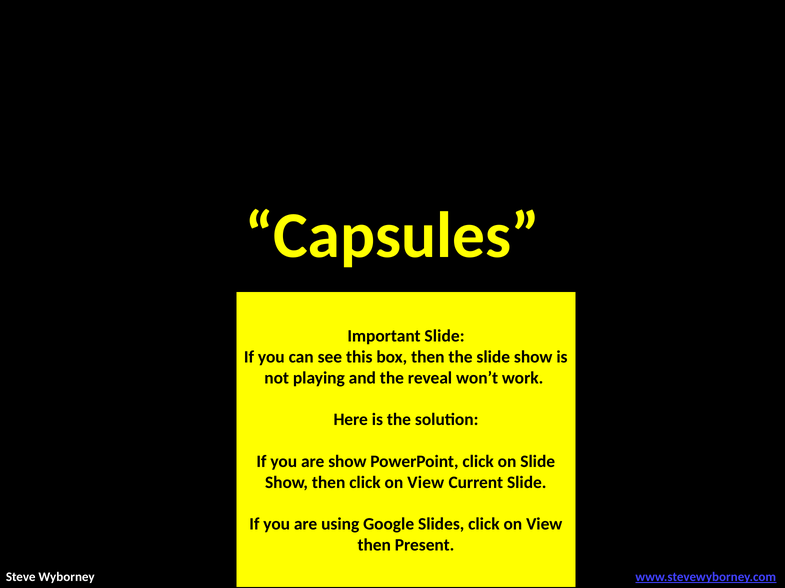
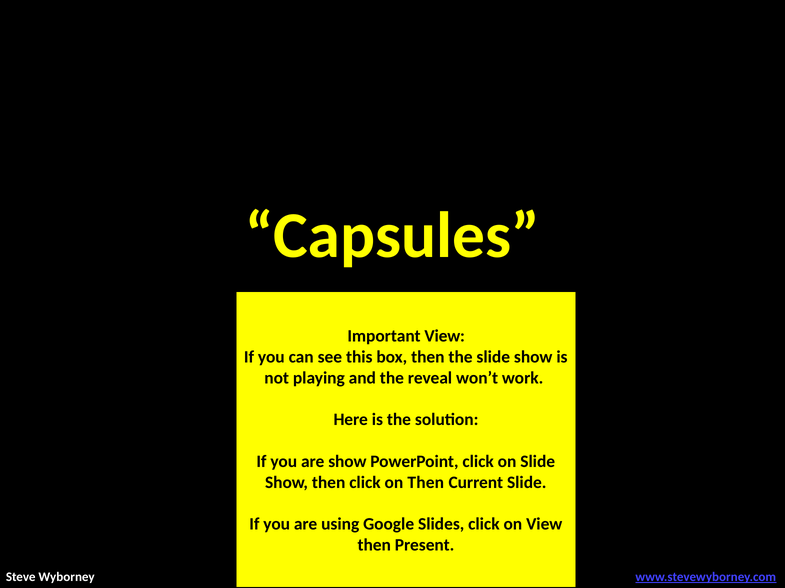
Important Slide: Slide -> View
then click on View: View -> Then
